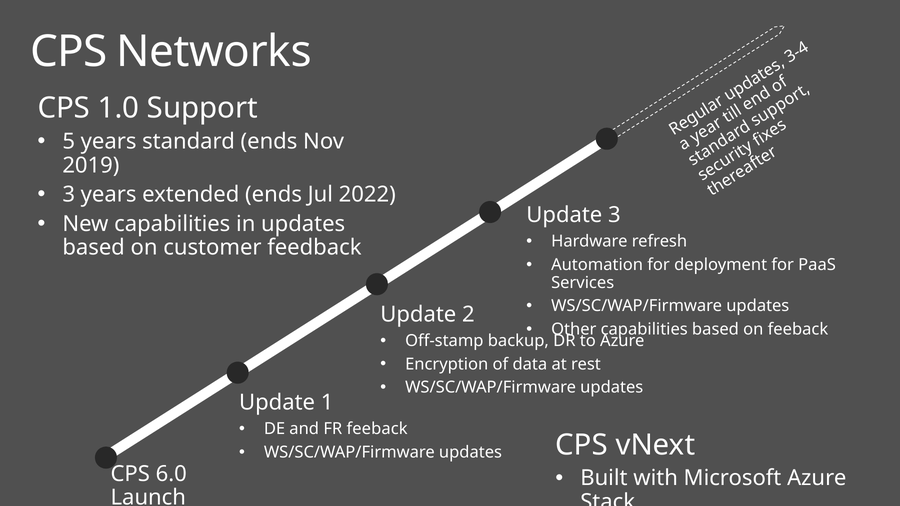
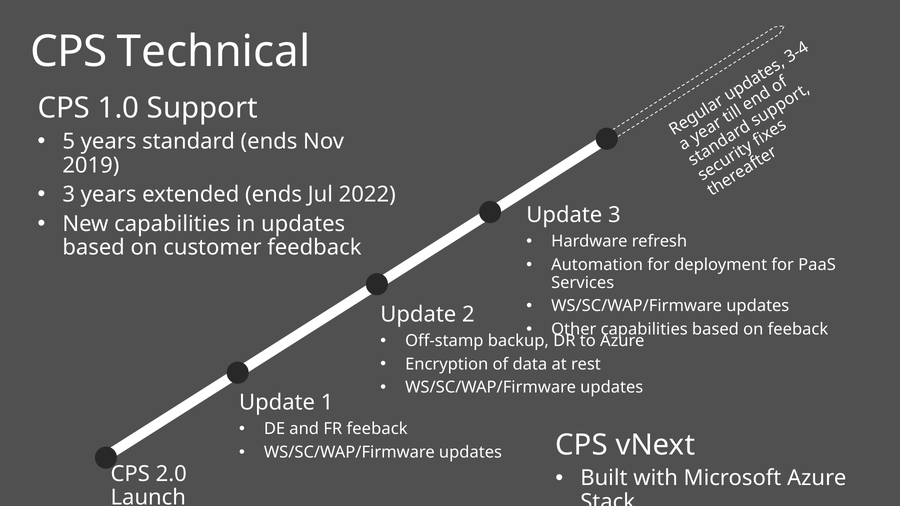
Networks: Networks -> Technical
6.0: 6.0 -> 2.0
